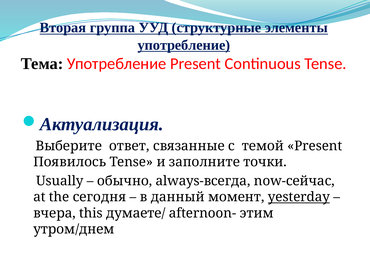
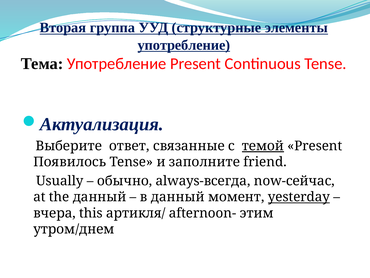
темой underline: none -> present
точки: точки -> friend
the сегодня: сегодня -> данный
думаете/: думаете/ -> артикля/
